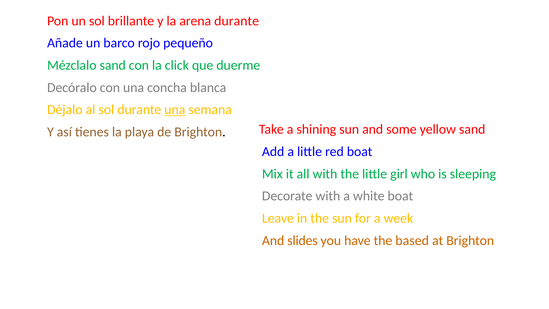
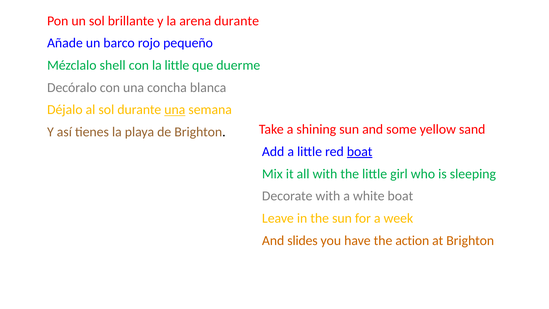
Mézclalo sand: sand -> shell
la click: click -> little
boat at (360, 152) underline: none -> present
based: based -> action
